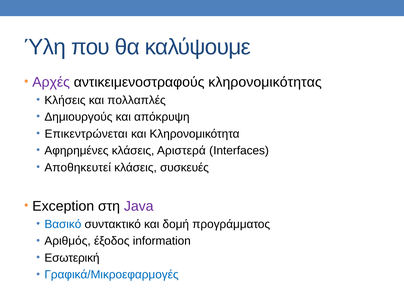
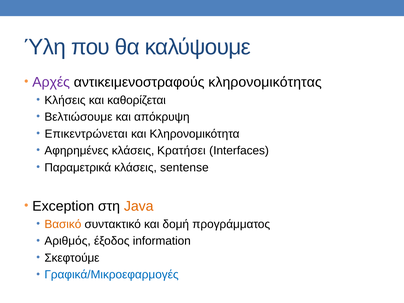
πολλαπλές: πολλαπλές -> καθορίζεται
Δημιουργούς: Δημιουργούς -> Βελτιώσουμε
Αριστερά: Αριστερά -> Κρατήσει
Αποθηκευτεί: Αποθηκευτεί -> Παραμετρικά
συσκευές: συσκευές -> sentense
Java colour: purple -> orange
Βασικό colour: blue -> orange
Εσωτερική: Εσωτερική -> Σκεφτούμε
